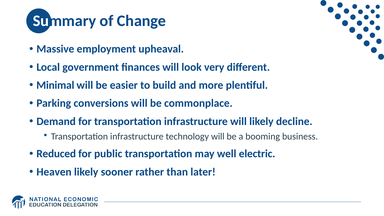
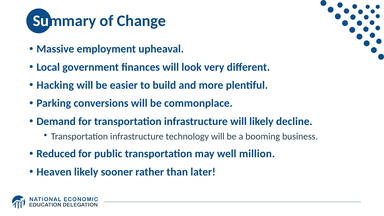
Minimal: Minimal -> Hacking
electric: electric -> million
